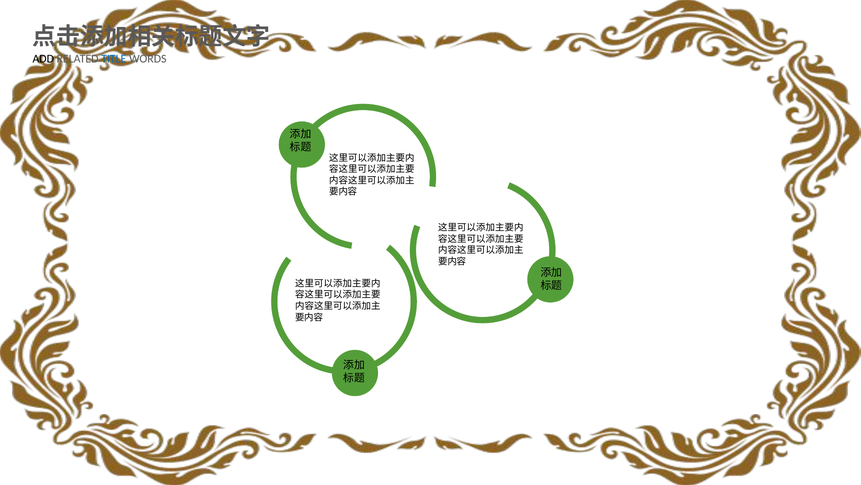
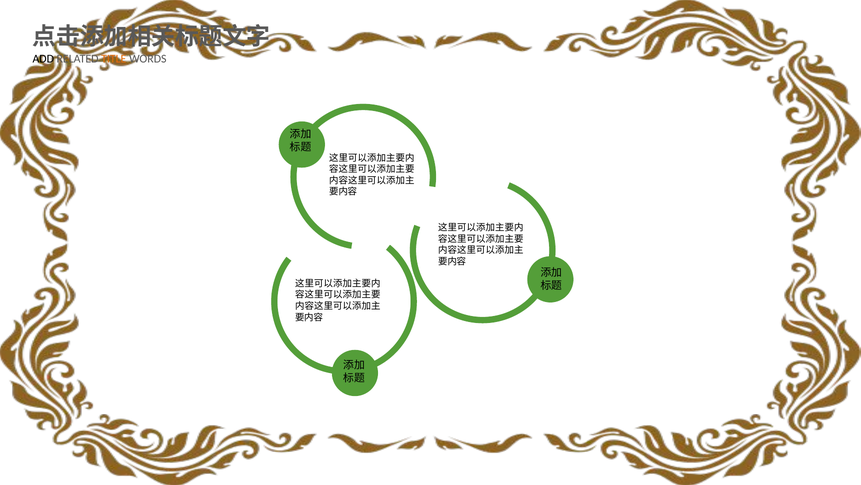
TITLE colour: blue -> orange
